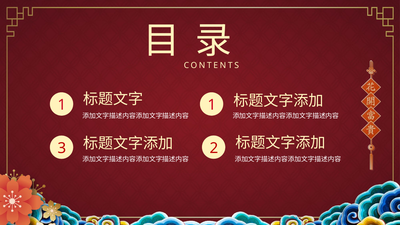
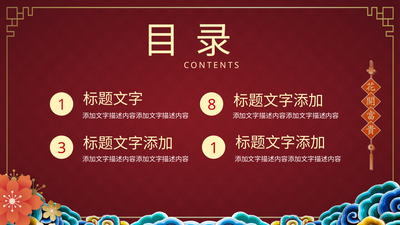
1 1: 1 -> 8
3 2: 2 -> 1
